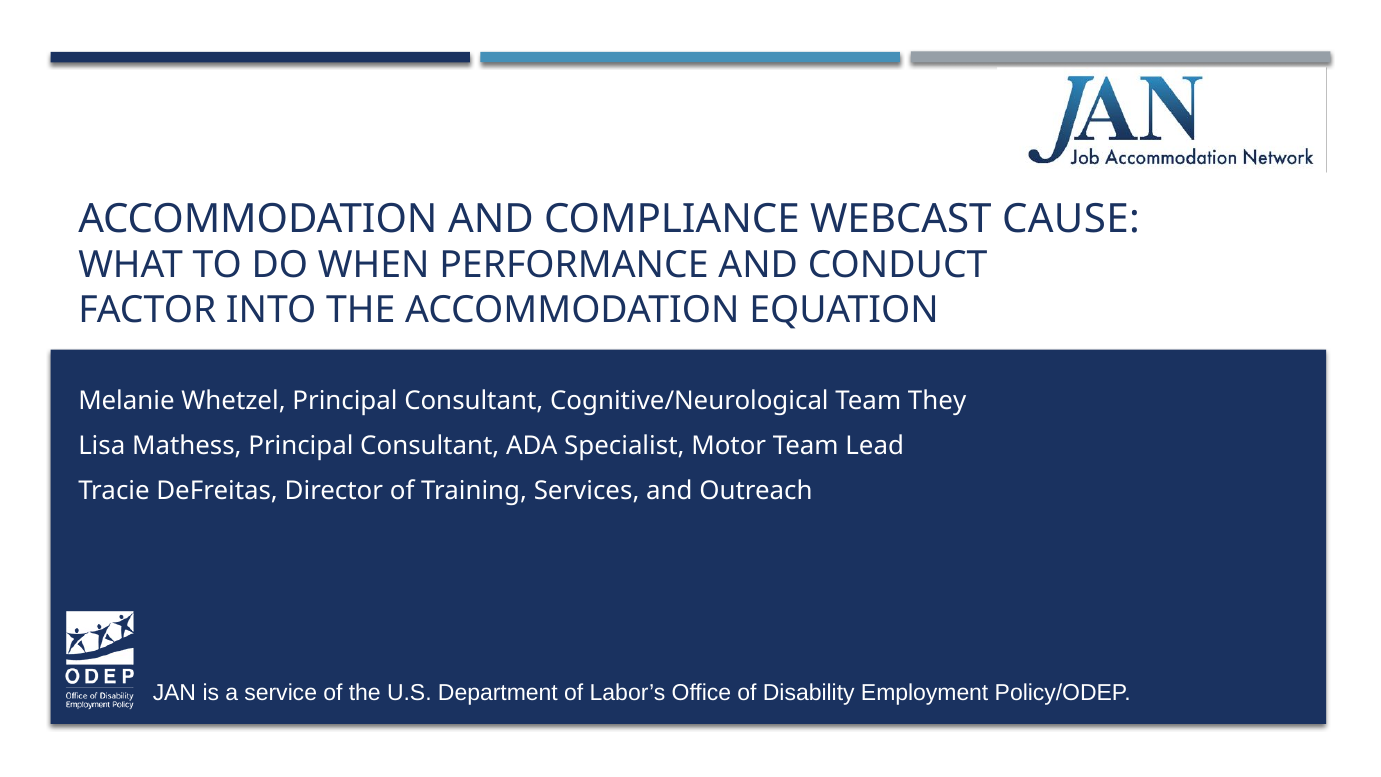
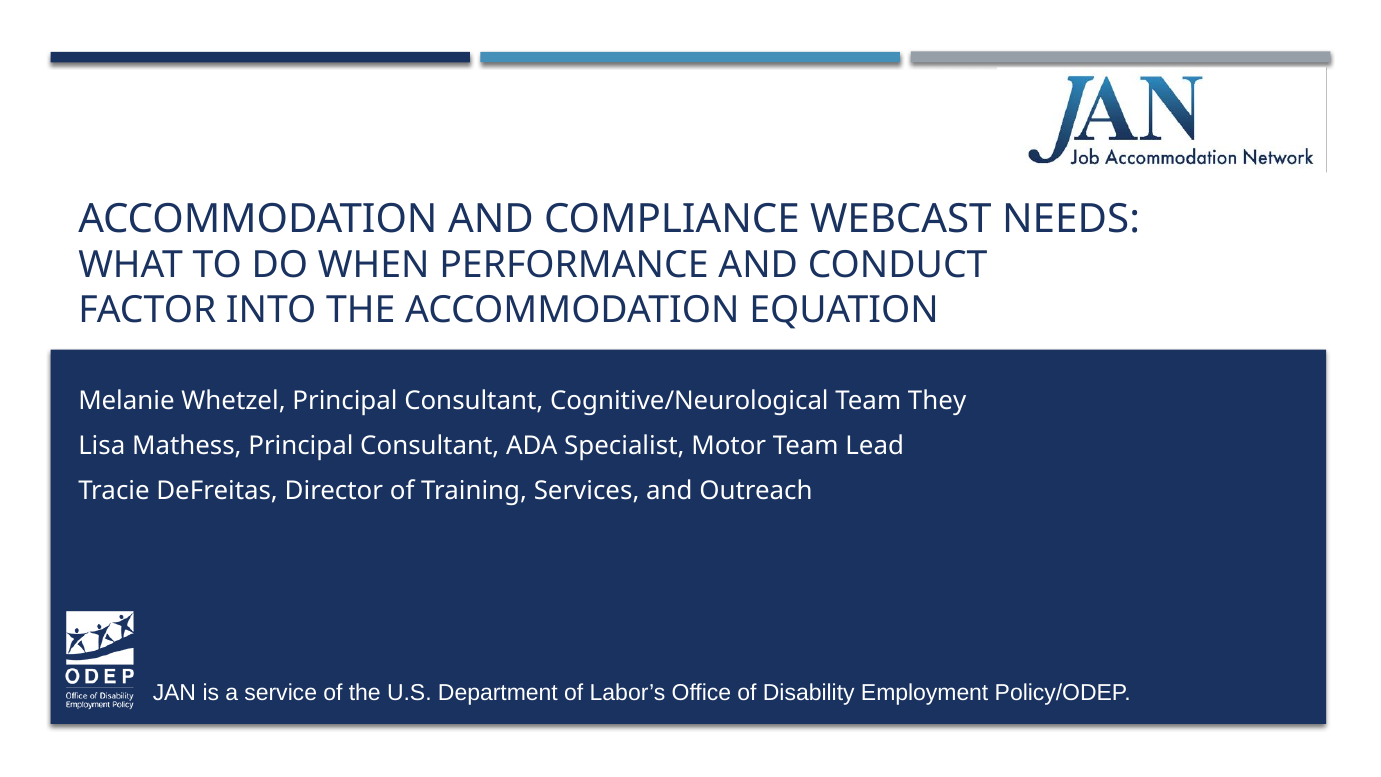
CAUSE: CAUSE -> NEEDS
